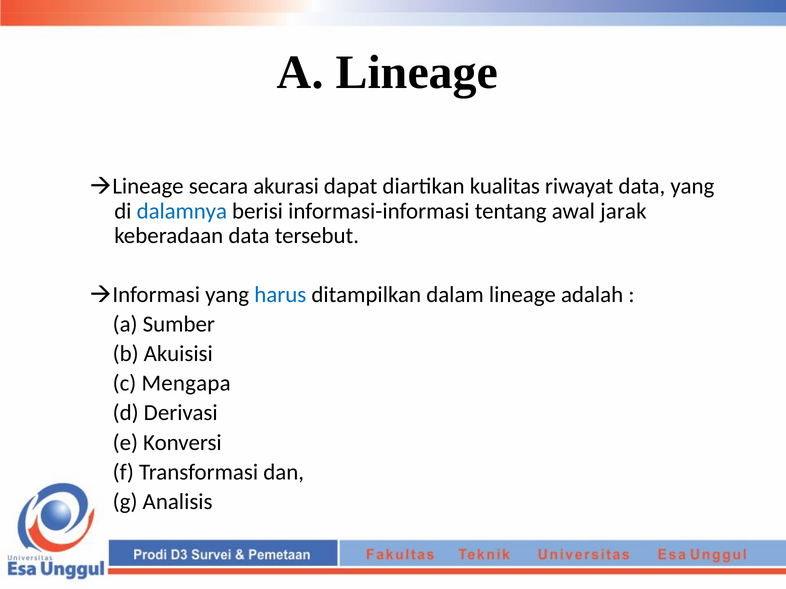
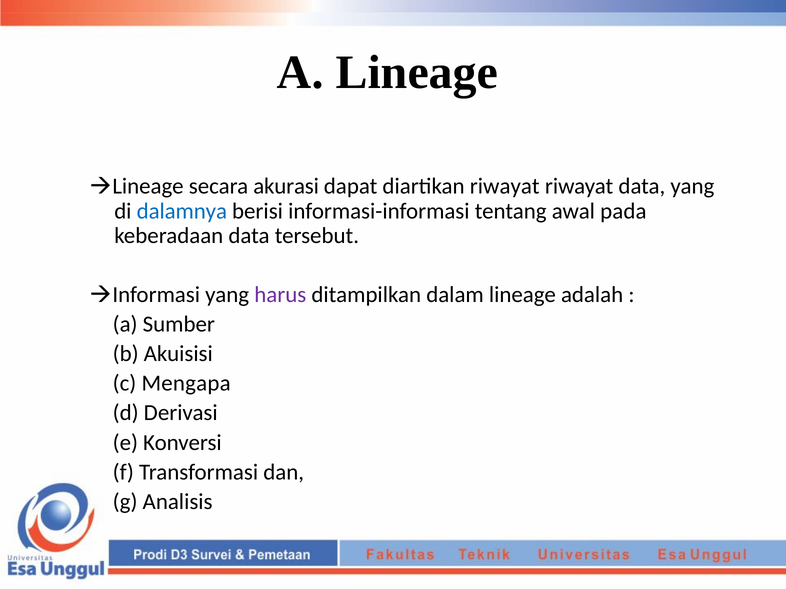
diartikan kualitas: kualitas -> riwayat
jarak: jarak -> pada
harus colour: blue -> purple
